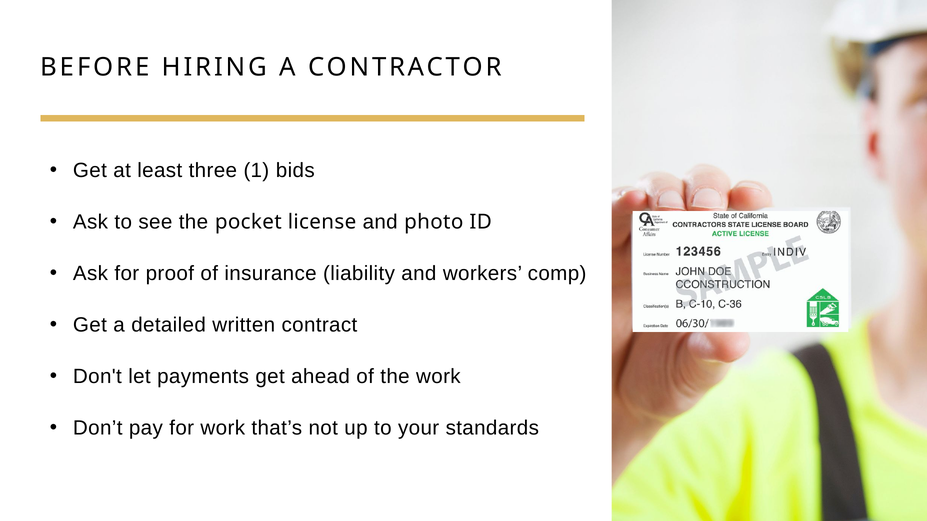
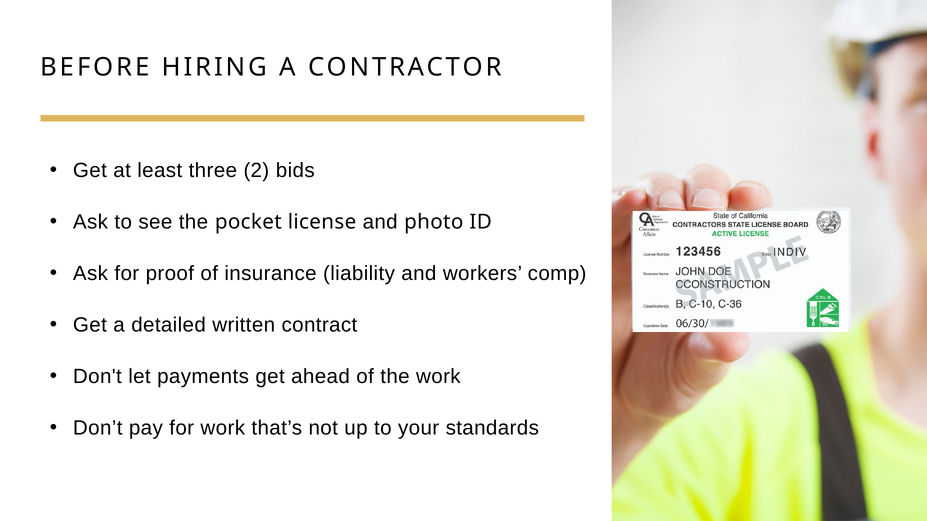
1: 1 -> 2
